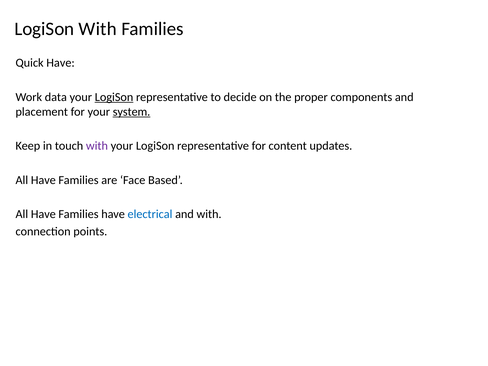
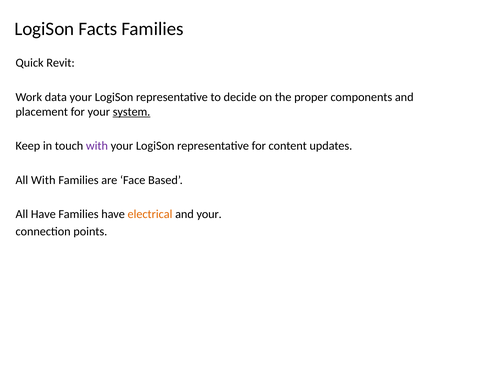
LogiSon With: With -> Facts
Quick Have: Have -> Revit
LogiSon at (114, 97) underline: present -> none
Have at (43, 180): Have -> With
electrical colour: blue -> orange
and with: with -> your
